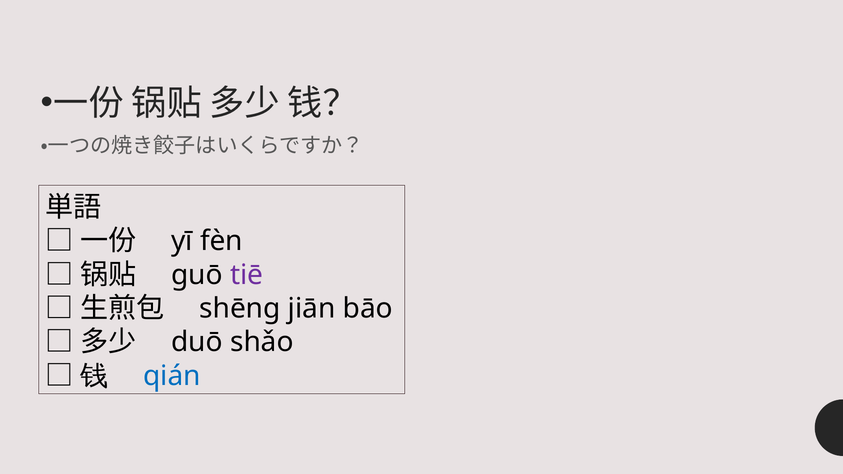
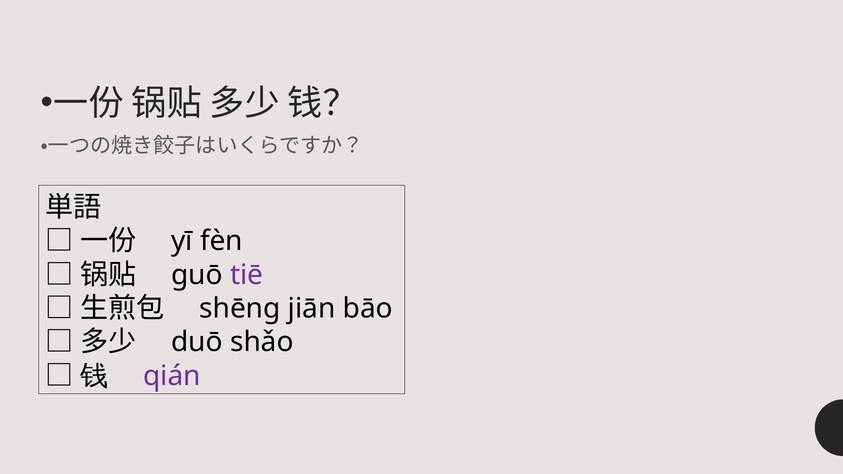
qián colour: blue -> purple
